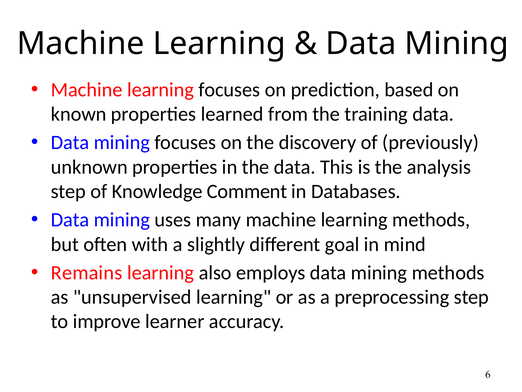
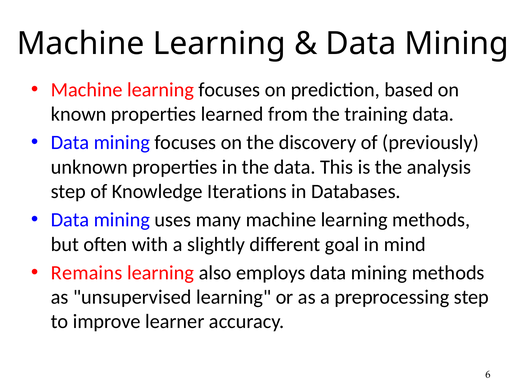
Comment: Comment -> Iterations
